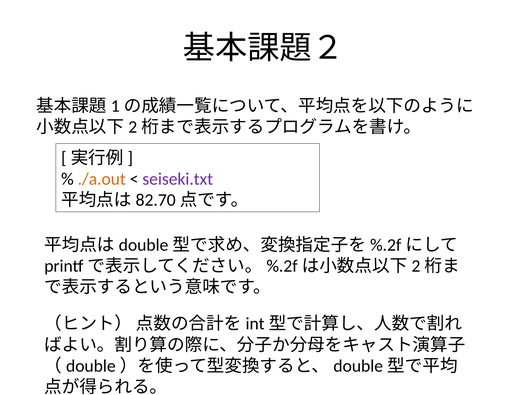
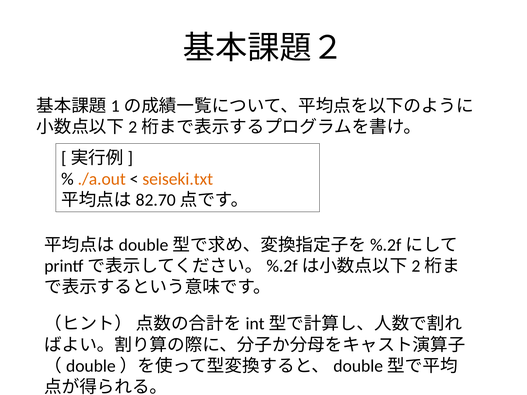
seiseki.txt colour: purple -> orange
